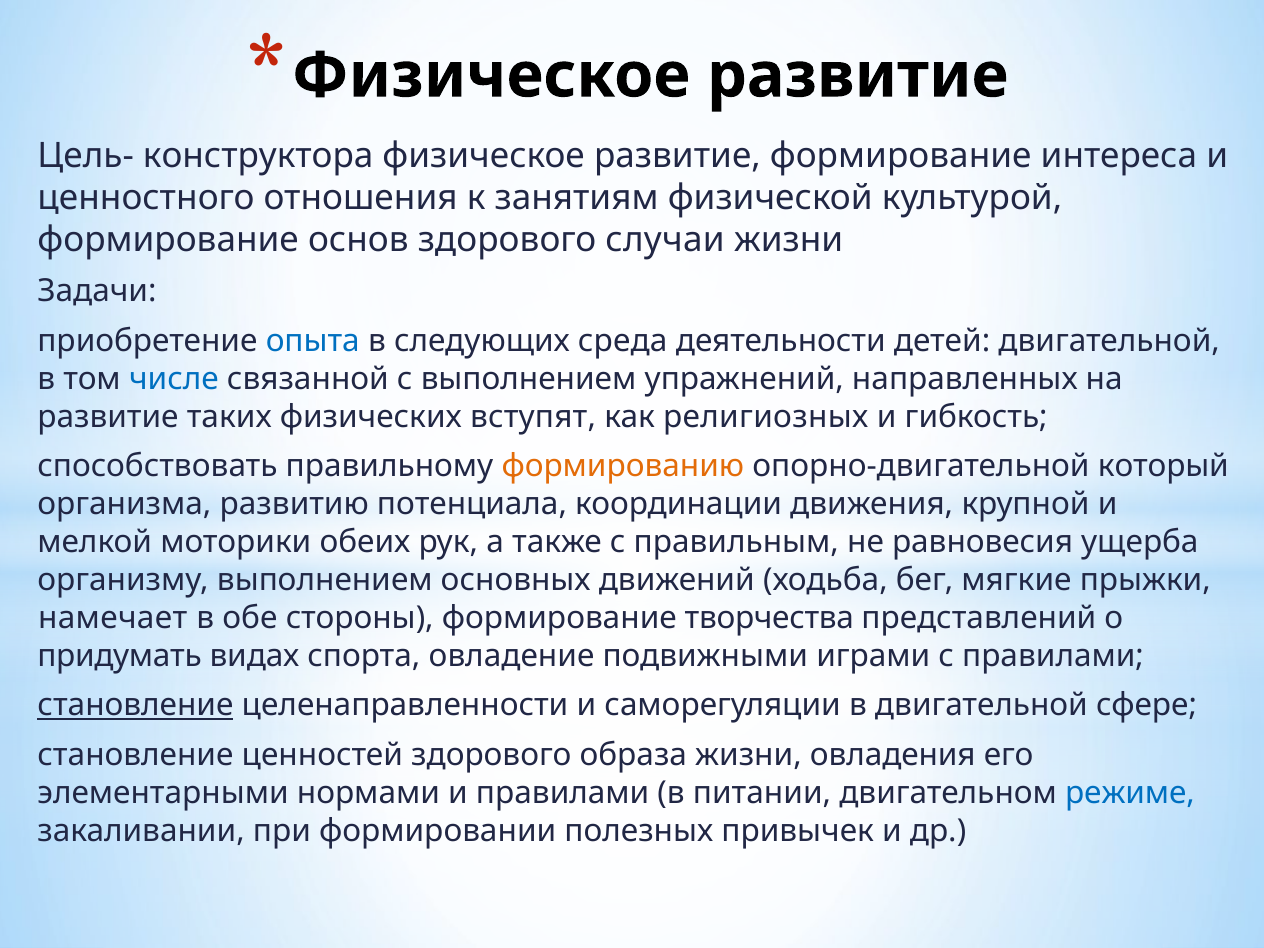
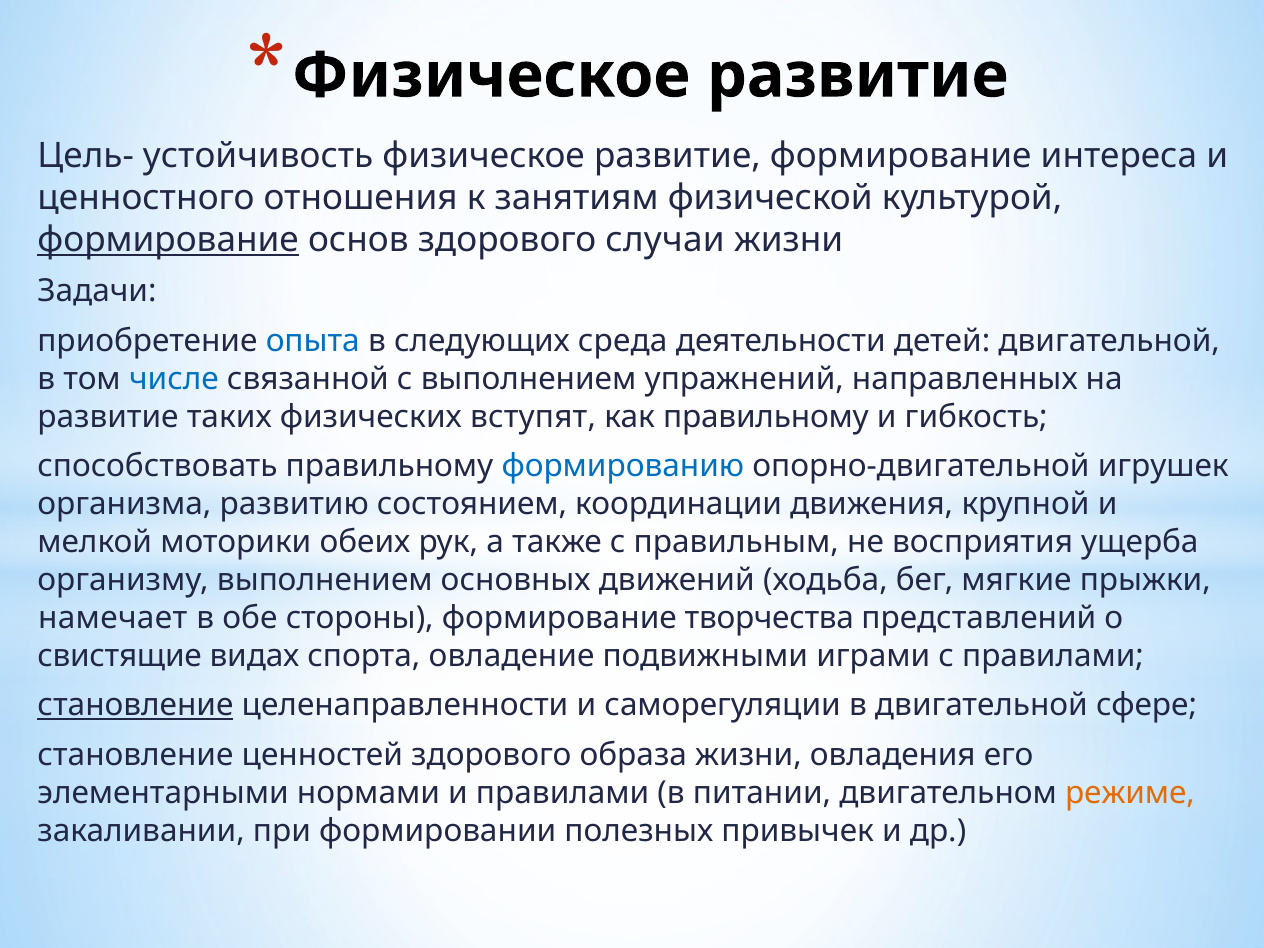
конструктора: конструктора -> устойчивость
формирование at (168, 240) underline: none -> present
как религиозных: религиозных -> правильному
формированию colour: orange -> blue
который: который -> игрушек
потенциала: потенциала -> состоянием
равновесия: равновесия -> восприятия
придумать: придумать -> свистящие
режиме colour: blue -> orange
